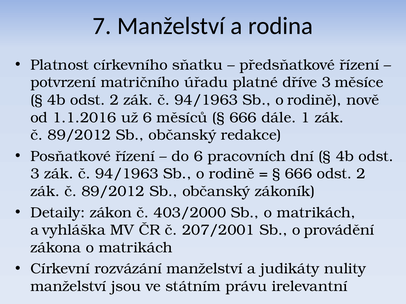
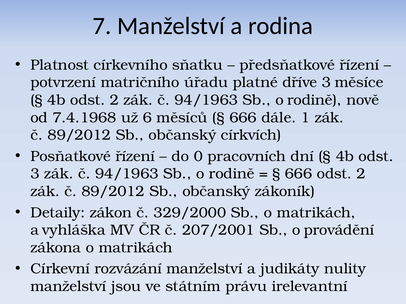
1.1.2016: 1.1.2016 -> 7.4.1968
redakce: redakce -> církvích
do 6: 6 -> 0
403/2000: 403/2000 -> 329/2000
